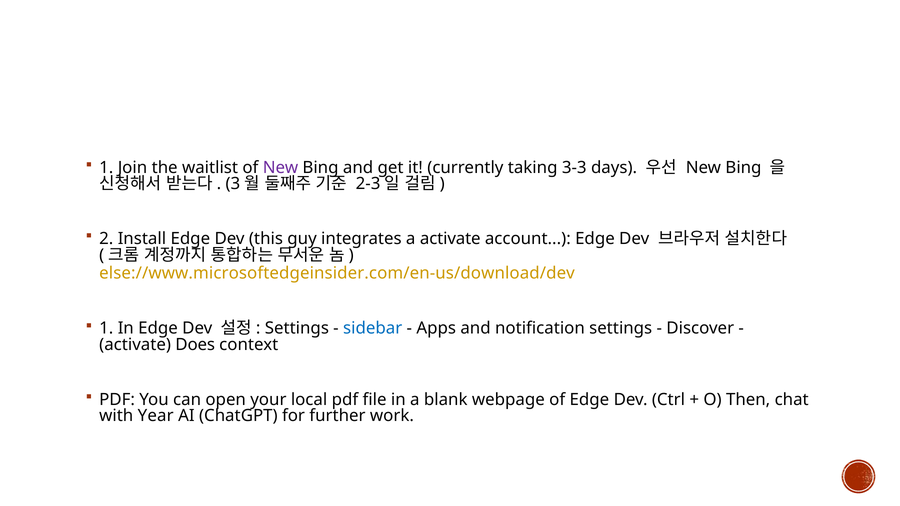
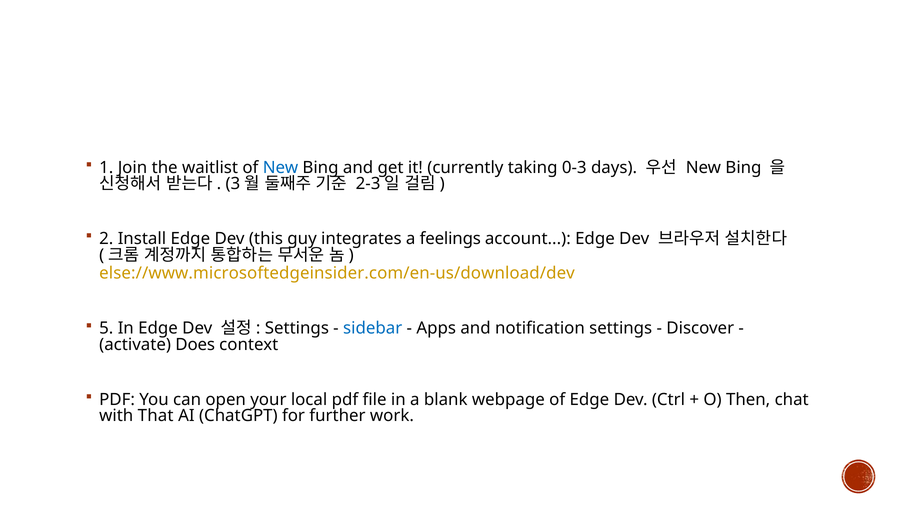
New at (280, 168) colour: purple -> blue
3-3: 3-3 -> 0-3
a activate: activate -> feelings
1 at (106, 329): 1 -> 5
Year: Year -> That
